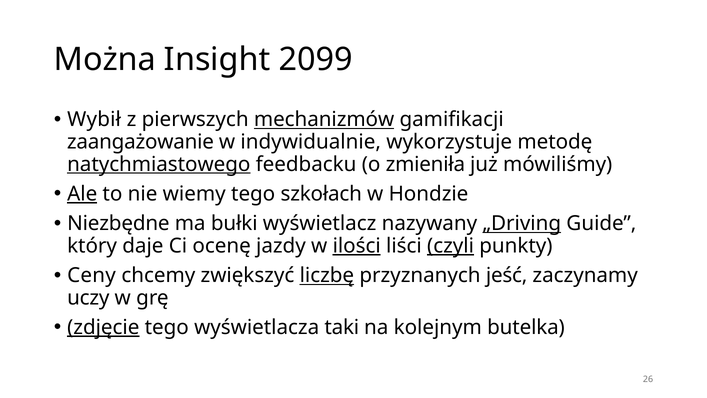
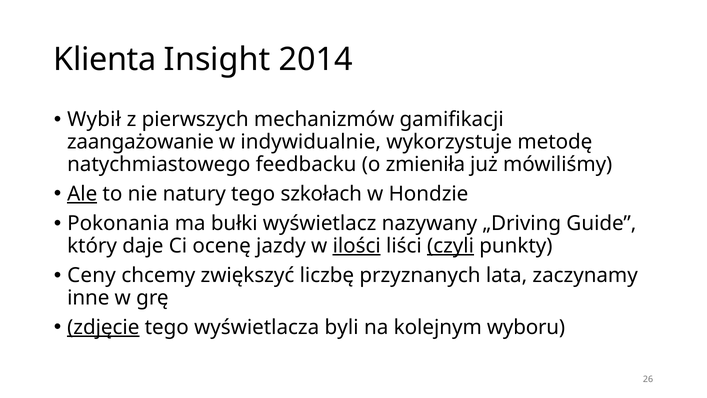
Można: Można -> Klienta
2099: 2099 -> 2014
mechanizmów underline: present -> none
natychmiastowego underline: present -> none
wiemy: wiemy -> natury
Niezbędne: Niezbędne -> Pokonania
„Driving underline: present -> none
liczbę underline: present -> none
jeść: jeść -> lata
uczy: uczy -> inne
taki: taki -> byli
butelka: butelka -> wyboru
